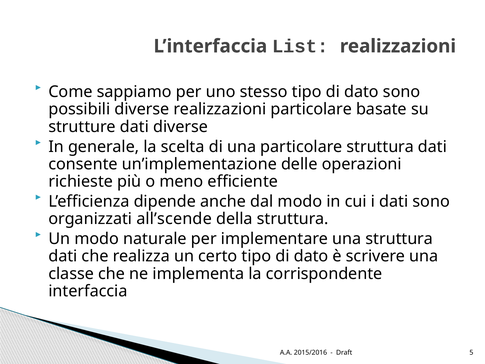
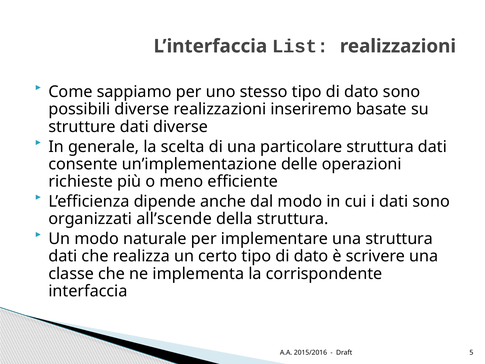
realizzazioni particolare: particolare -> inseriremo
